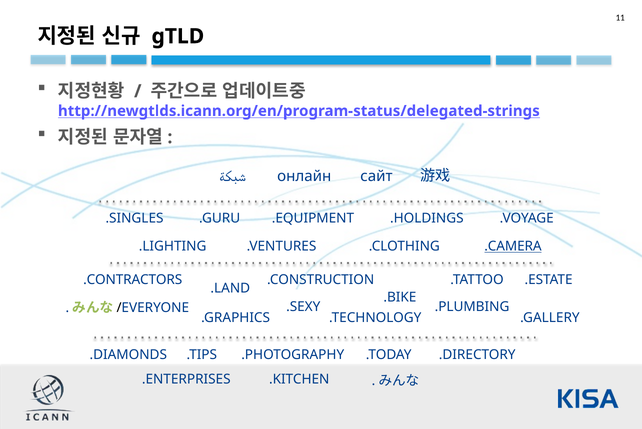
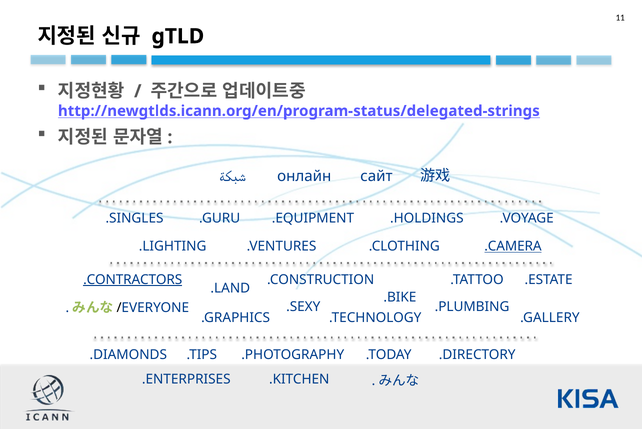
.CONTRACTORS underline: none -> present
